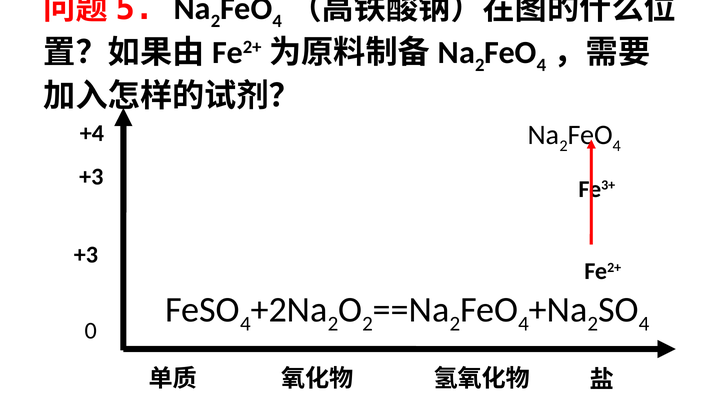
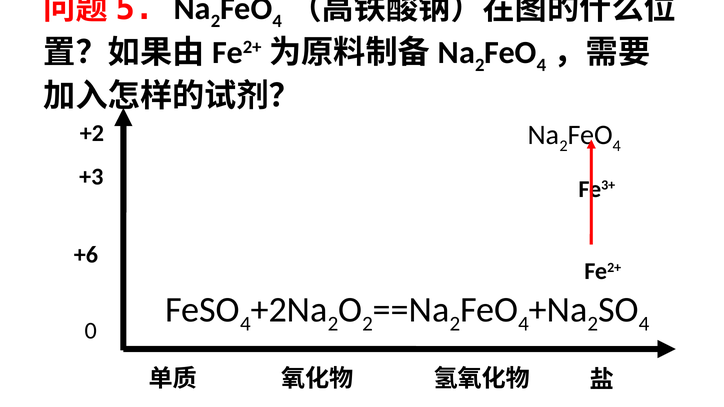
+4: +4 -> +2
+3 at (86, 255): +3 -> +6
